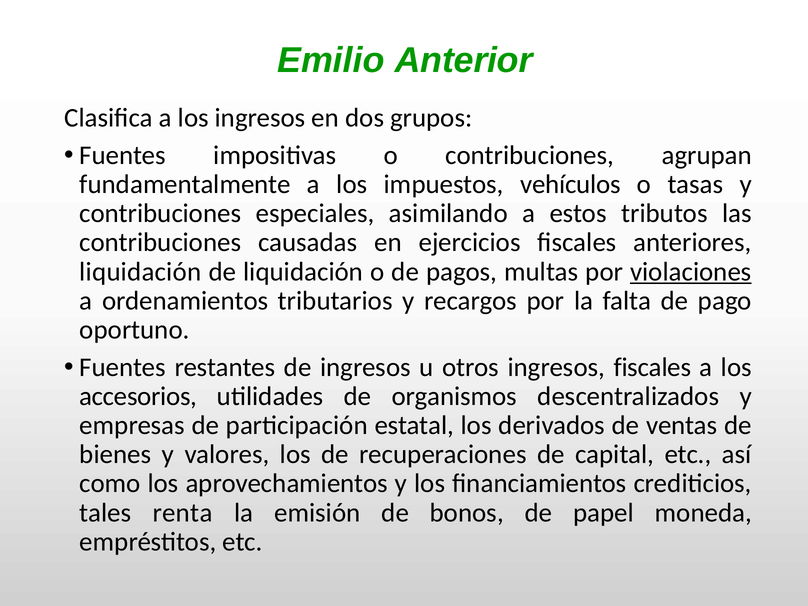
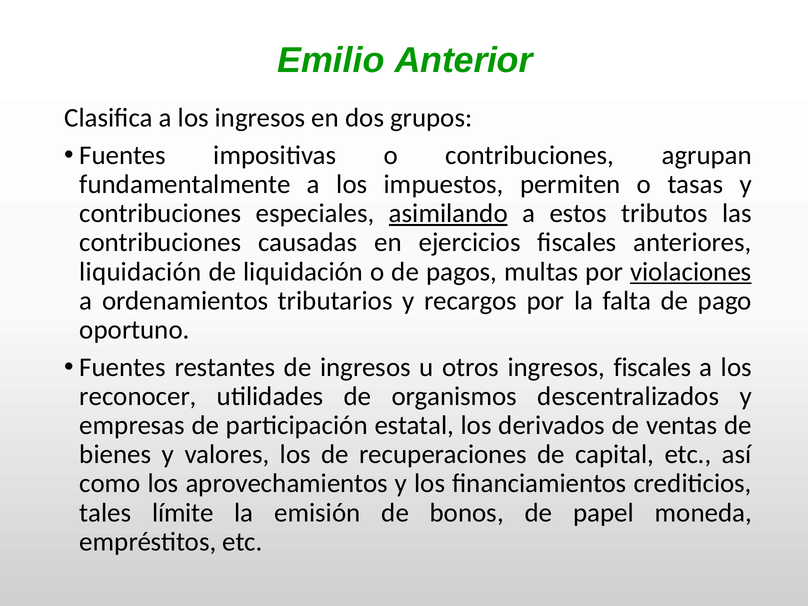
vehículos: vehículos -> permiten
asimilando underline: none -> present
accesorios: accesorios -> reconocer
renta: renta -> límite
